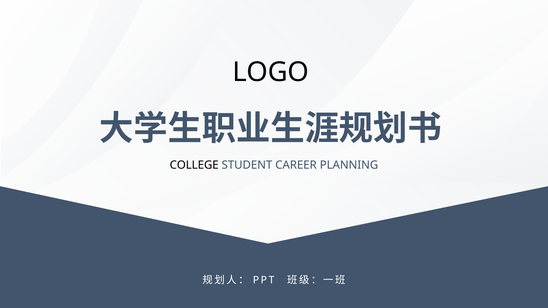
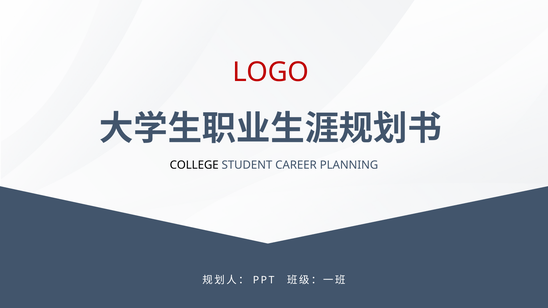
LOGO colour: black -> red
